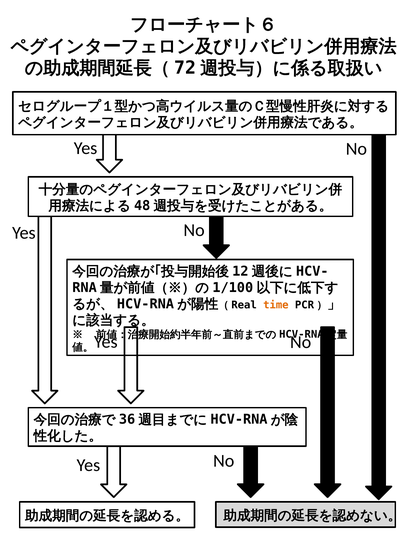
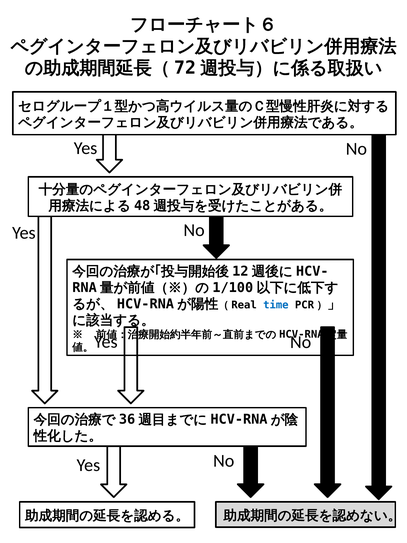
time colour: orange -> blue
